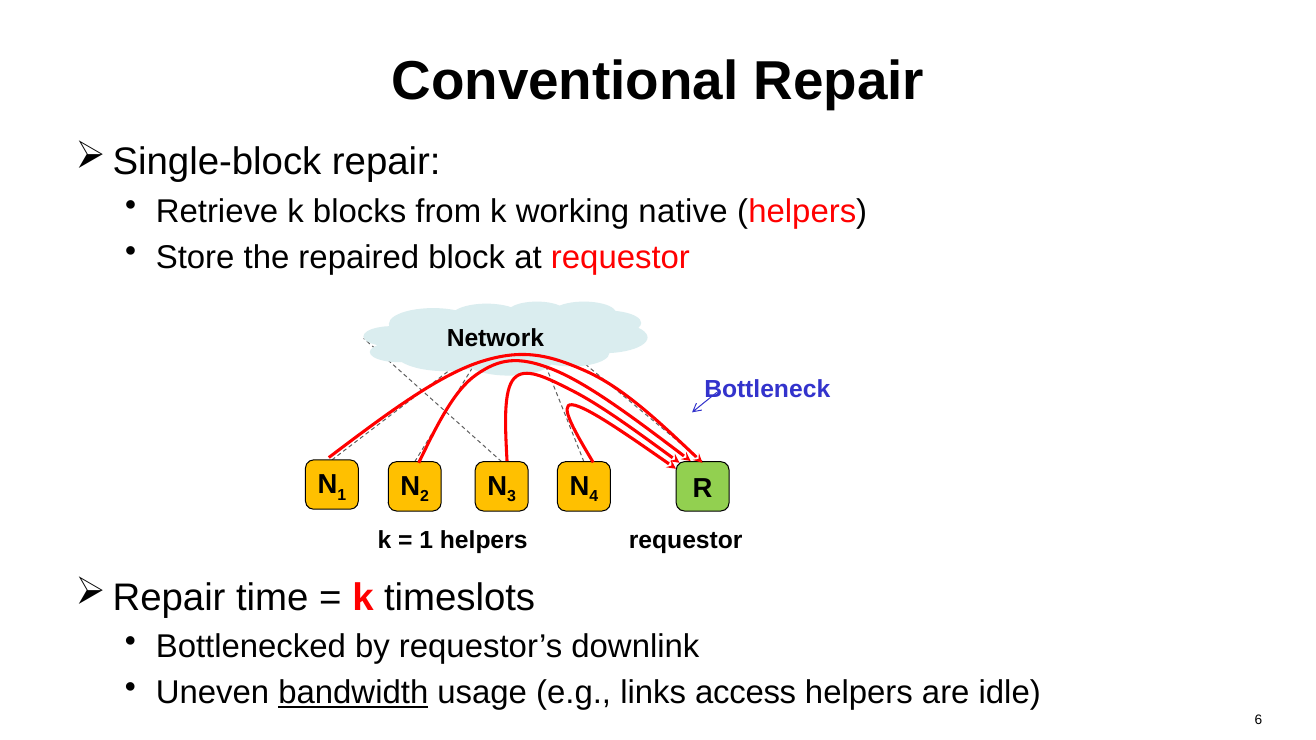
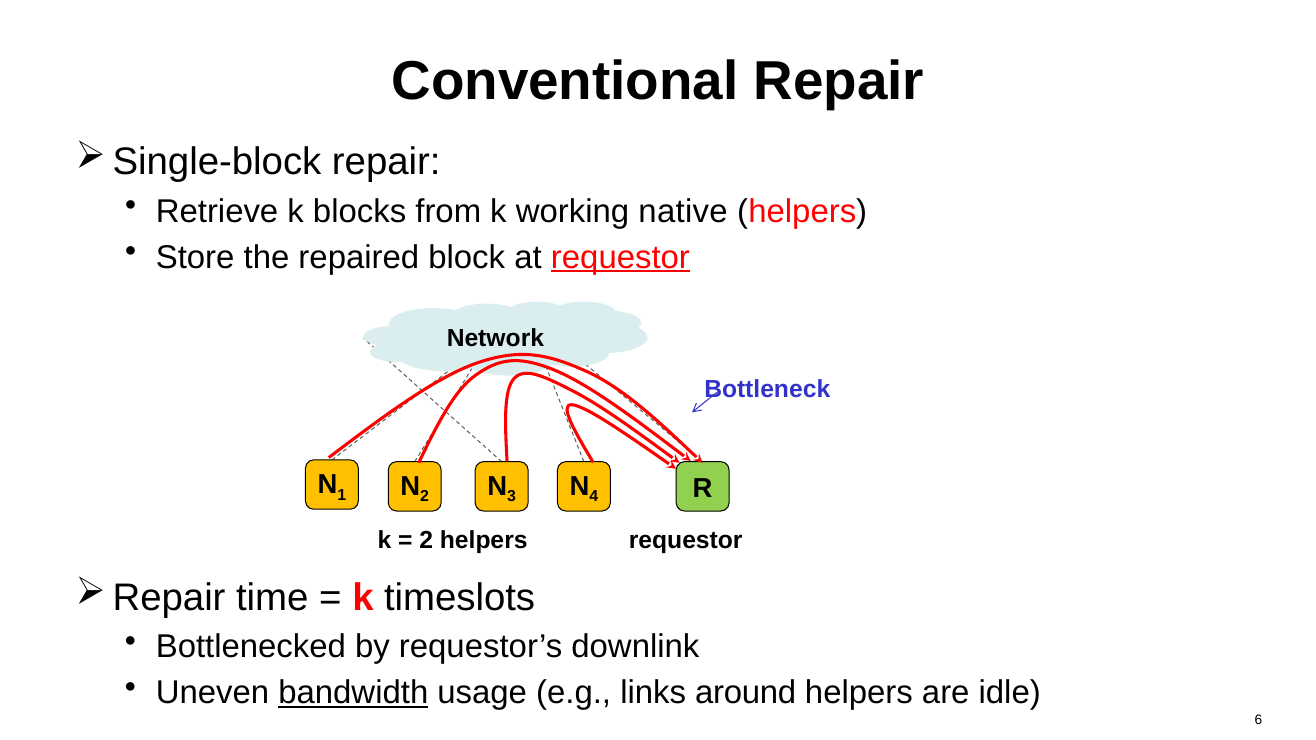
requestor at (620, 257) underline: none -> present
1 at (426, 541): 1 -> 2
access: access -> around
